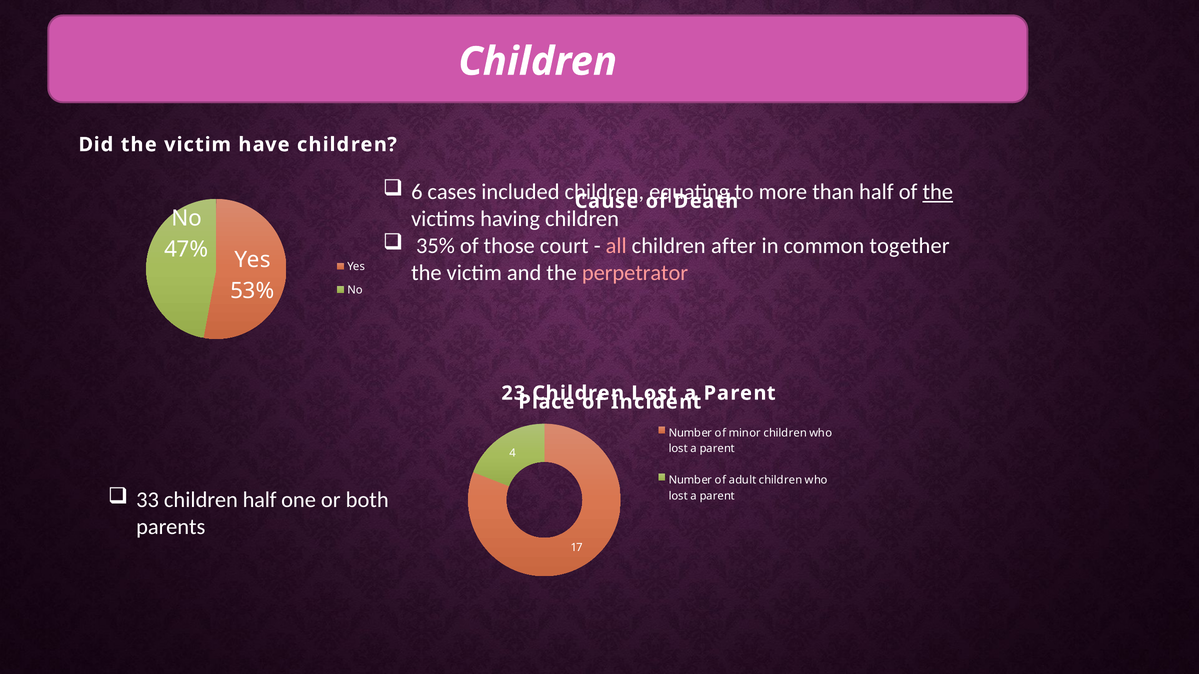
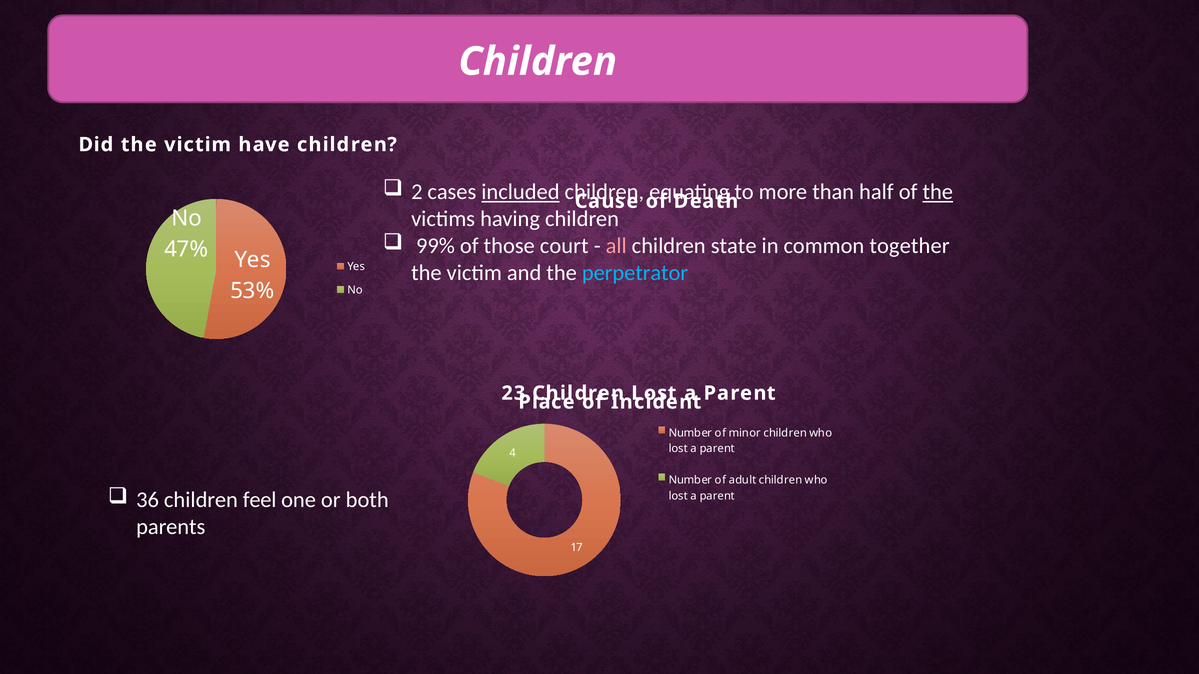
6: 6 -> 2
included underline: none -> present
35%: 35% -> 99%
after: after -> state
perpetrator colour: pink -> light blue
33: 33 -> 36
children half: half -> feel
